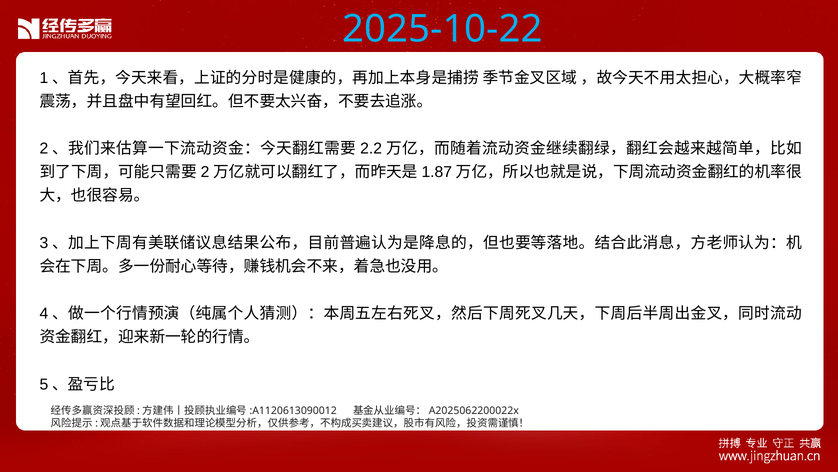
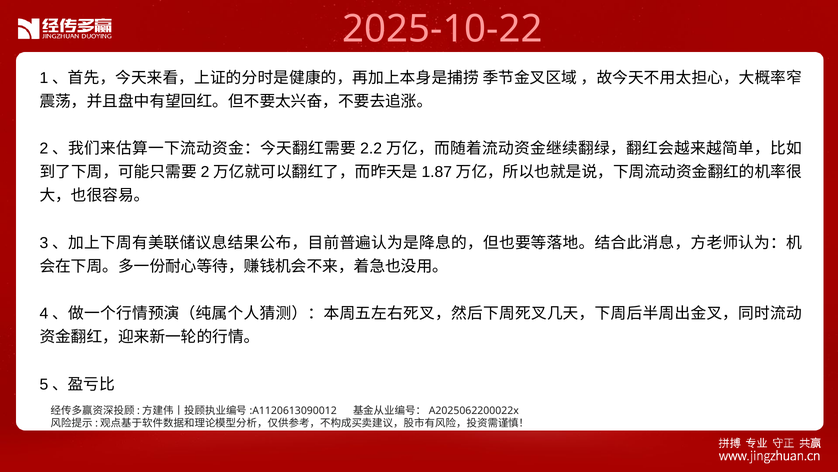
2025-10-22 colour: light blue -> pink
